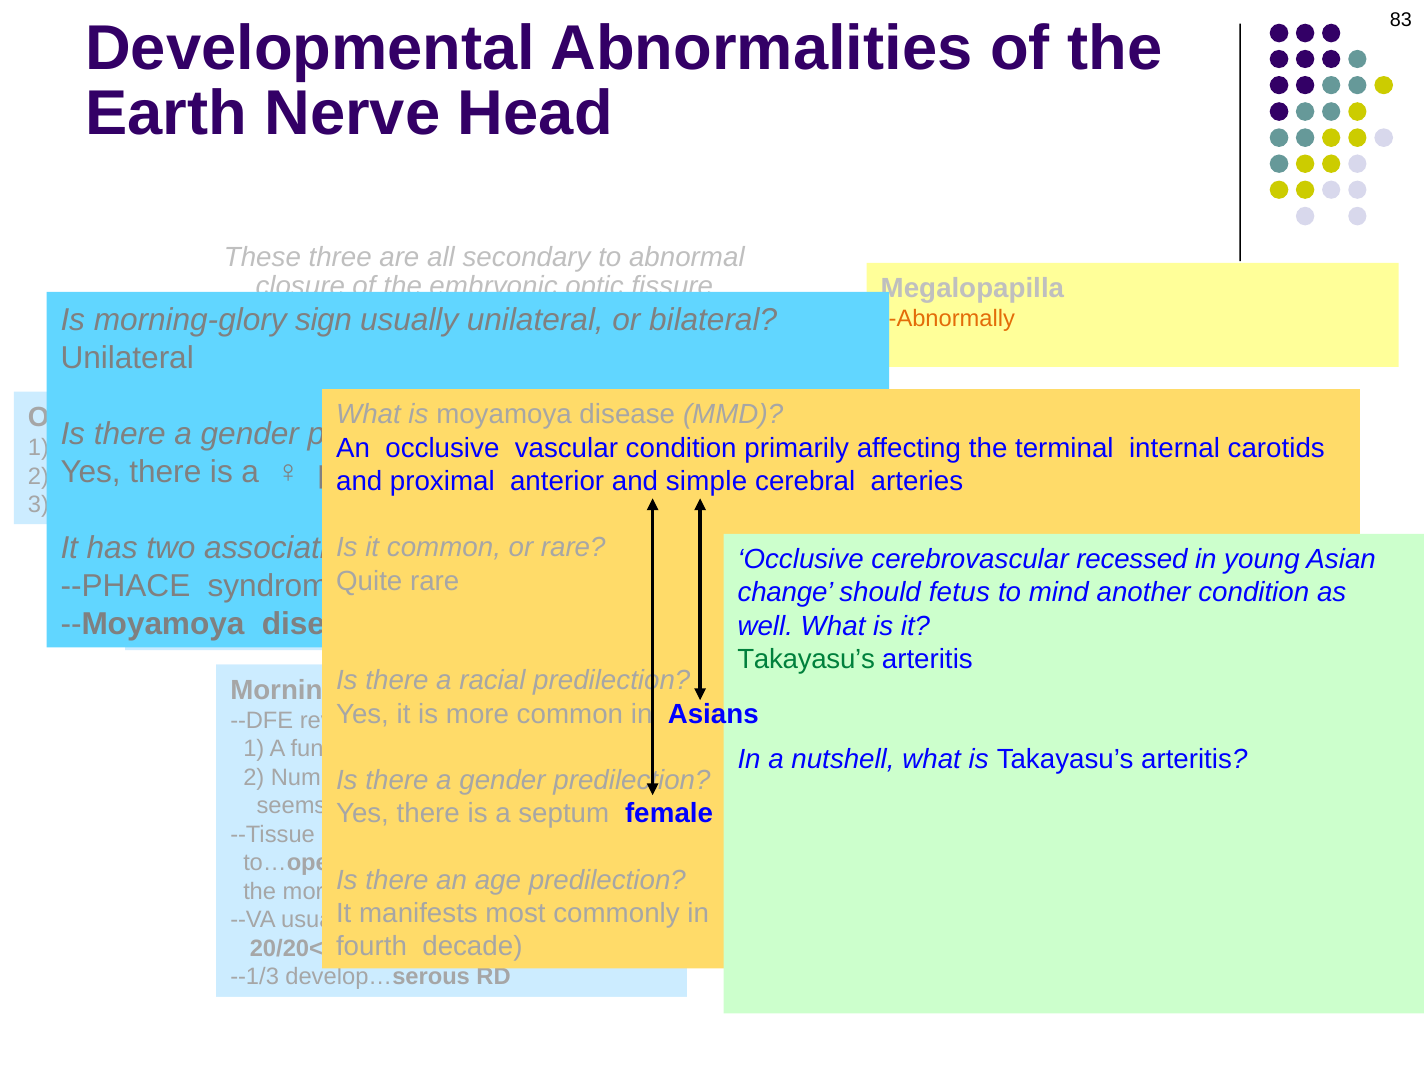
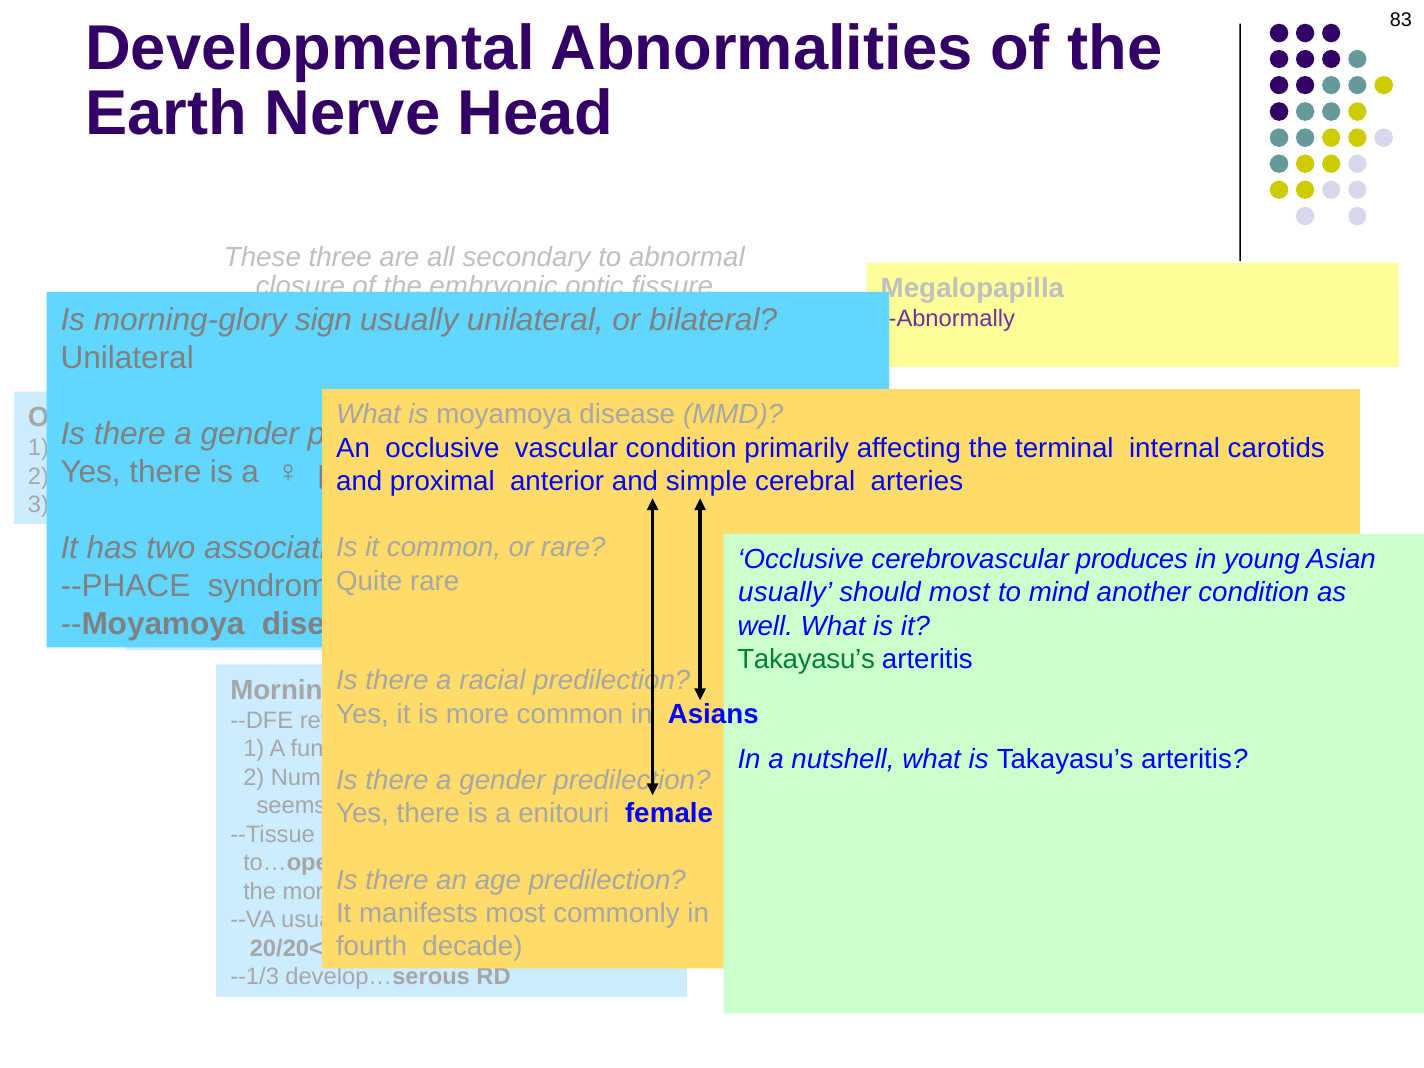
--Abnormally at (948, 319) colour: orange -> purple
cerebrovascular recessed: recessed -> produces
change at (785, 593): change -> usually
should fetus: fetus -> most
septum: septum -> enitouri
